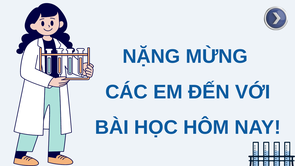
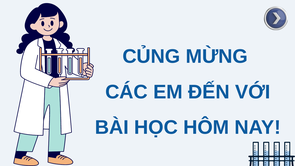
NẶNG: NẶNG -> CỦNG
